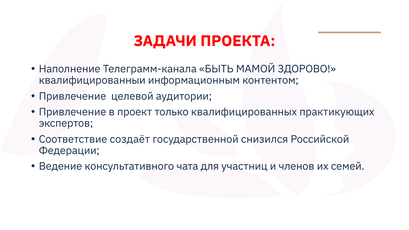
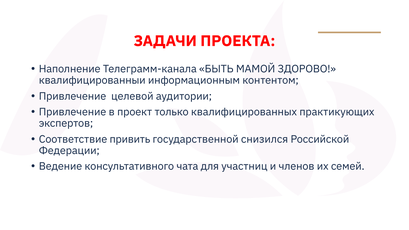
создаёт: создаёт -> привить
